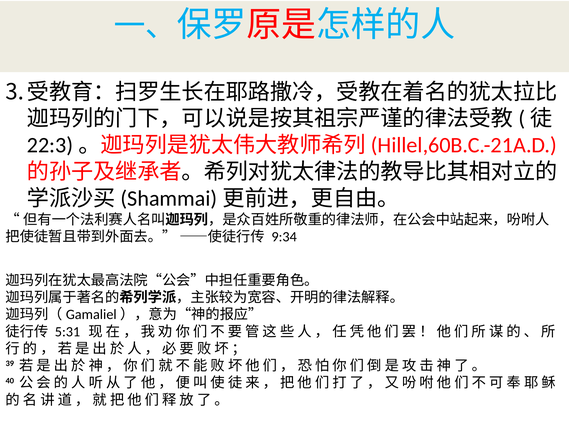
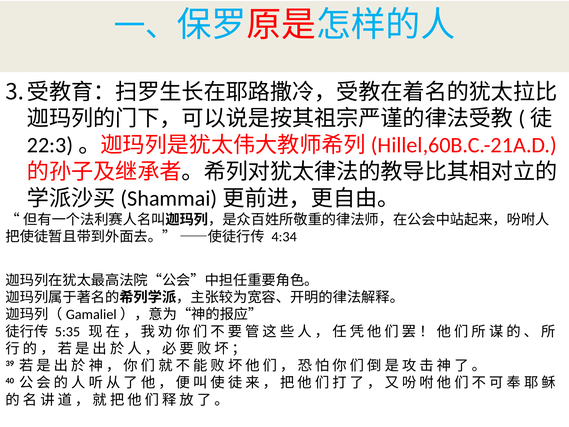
9:34: 9:34 -> 4:34
5:31: 5:31 -> 5:35
